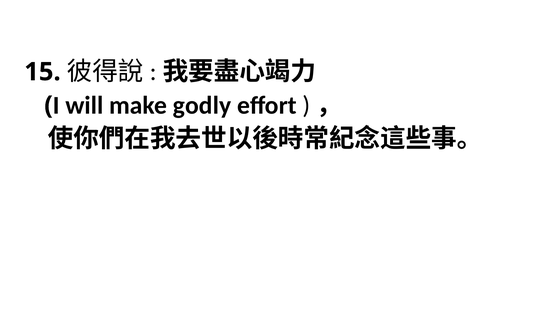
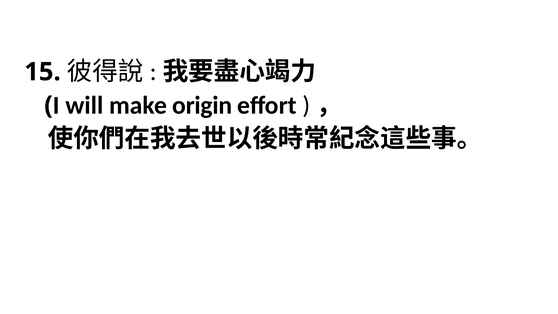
godly: godly -> origin
